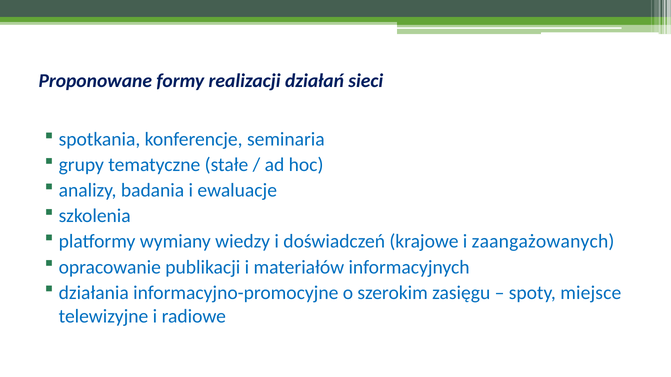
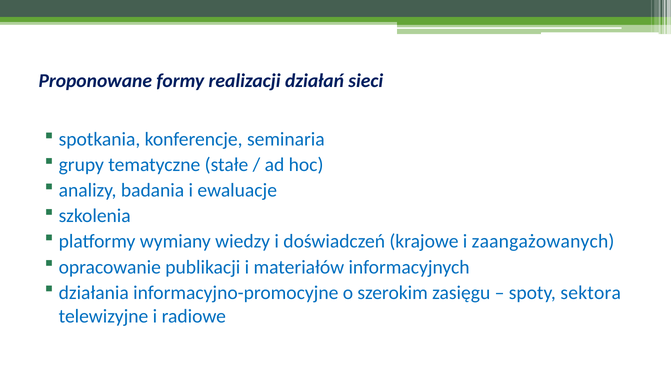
miejsce: miejsce -> sektora
